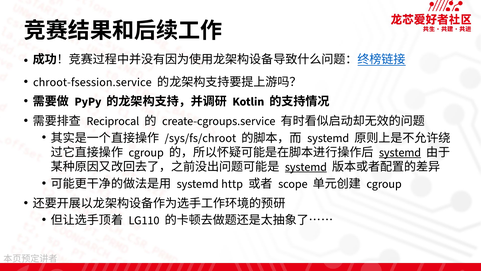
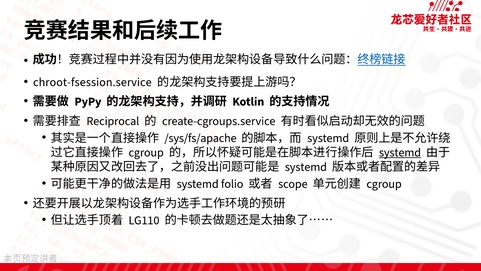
/sys/fs/chroot: /sys/fs/chroot -> /sys/fs/apache
systemd at (306, 167) underline: present -> none
http: http -> folio
